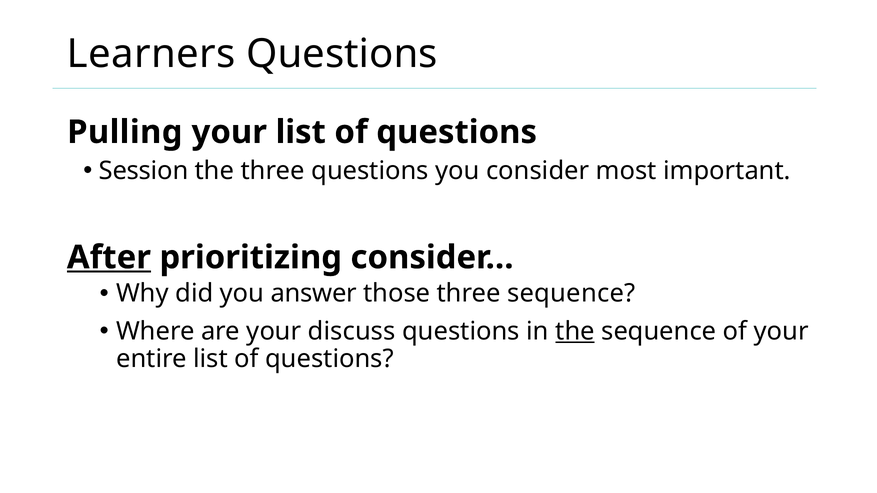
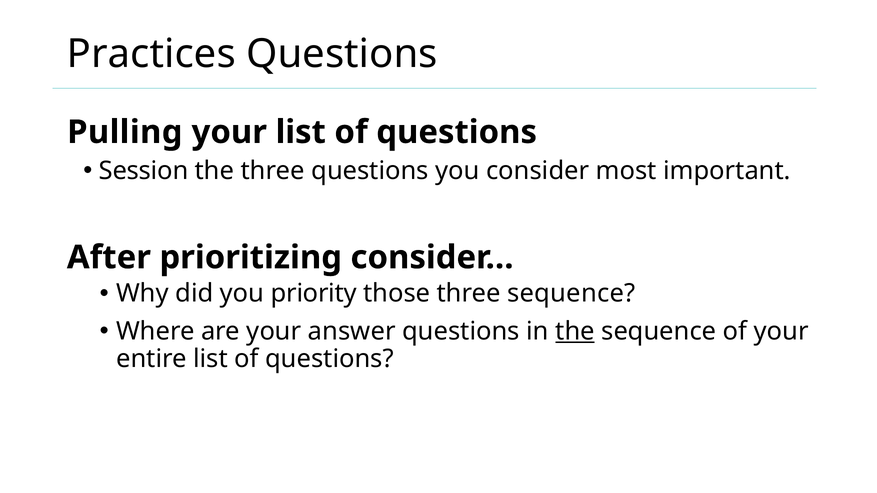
Learners: Learners -> Practices
After underline: present -> none
answer: answer -> priority
discuss: discuss -> answer
